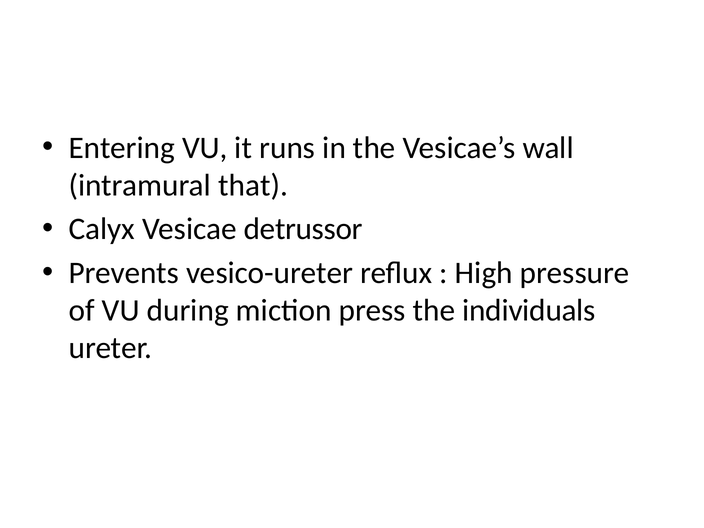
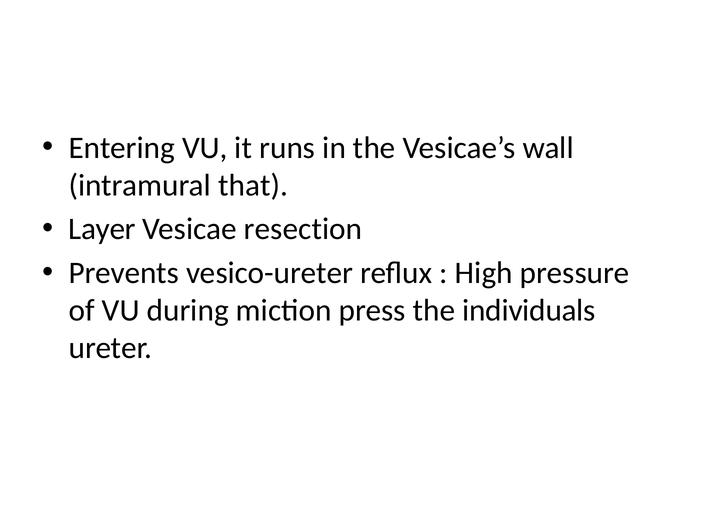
Calyx: Calyx -> Layer
detrussor: detrussor -> resection
